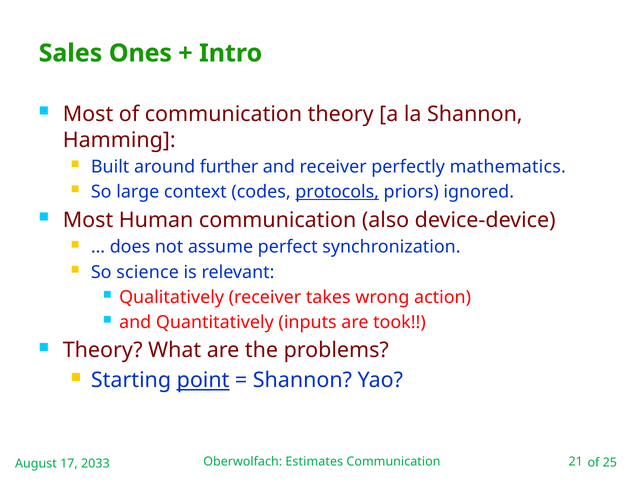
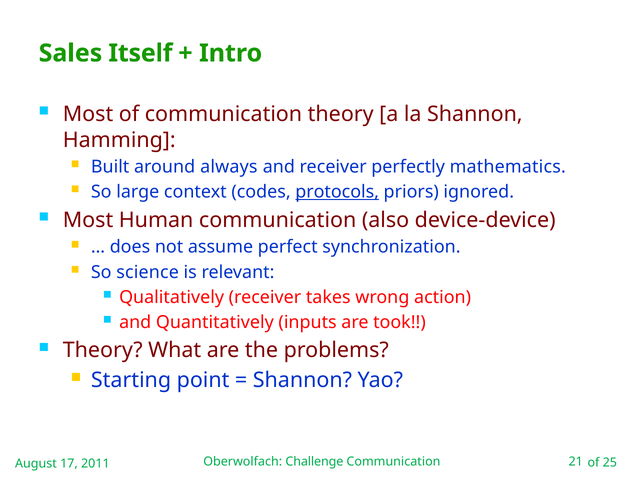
Ones: Ones -> Itself
further: further -> always
point underline: present -> none
Estimates: Estimates -> Challenge
2033: 2033 -> 2011
